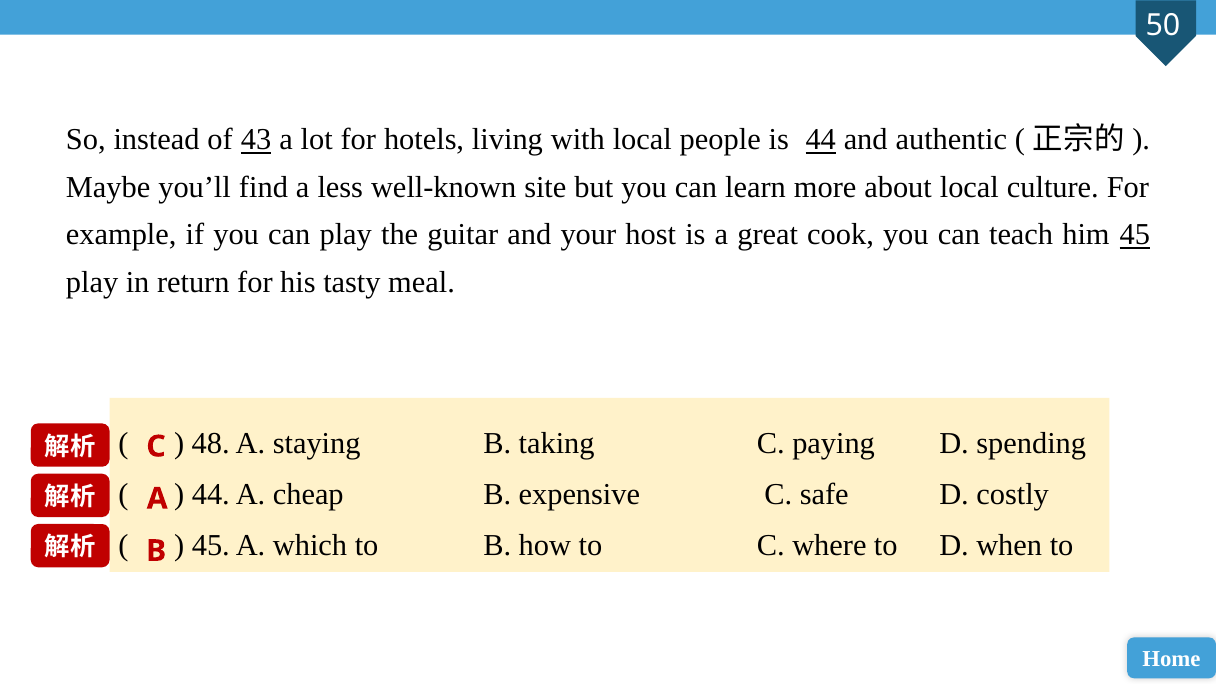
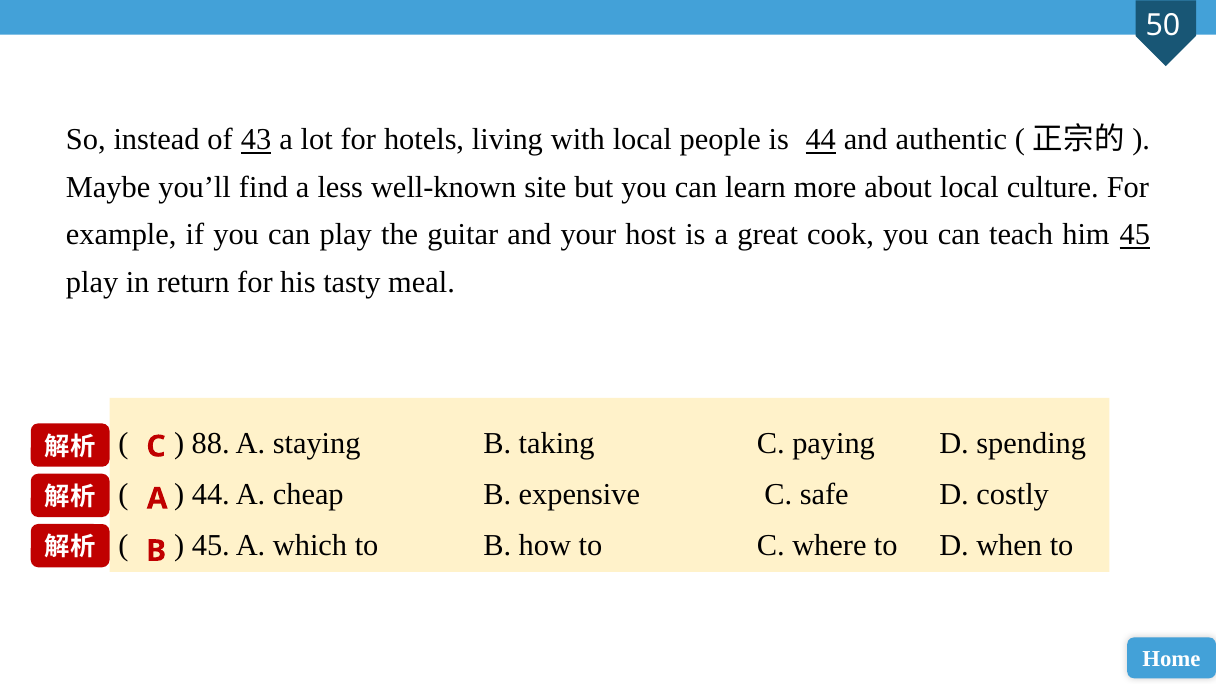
48: 48 -> 88
